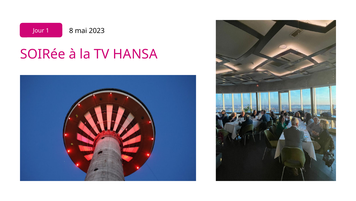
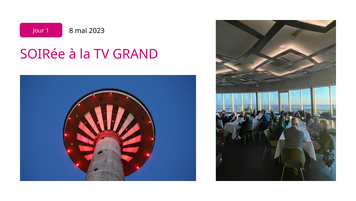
HANSA: HANSA -> GRAND
